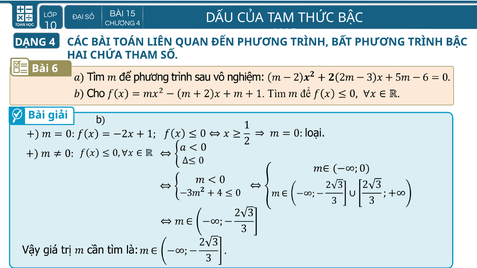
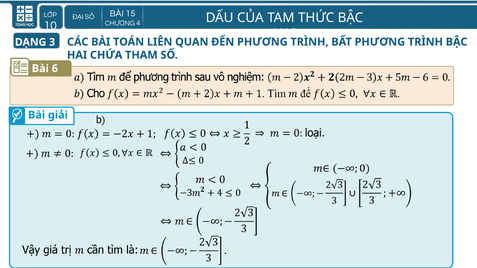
DẠNG 4: 4 -> 3
